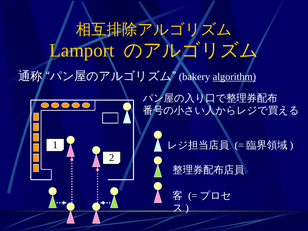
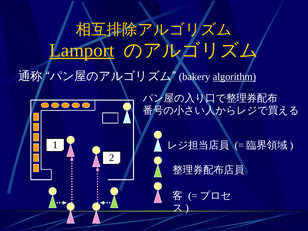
Lamport underline: none -> present
